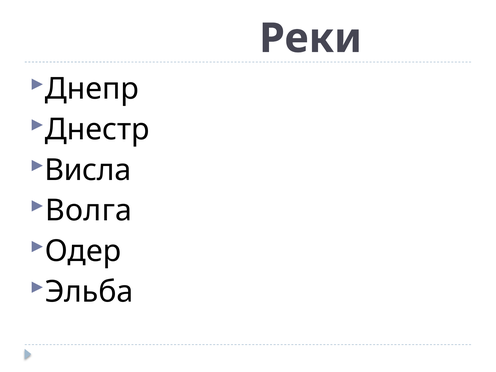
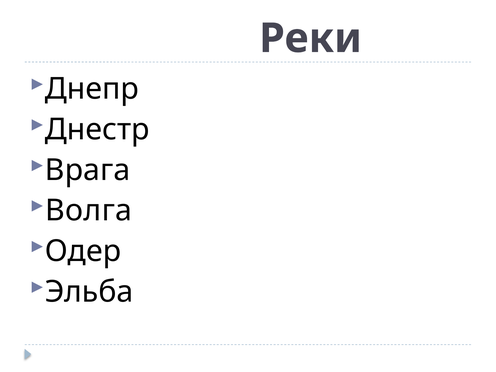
Висла: Висла -> Врага
